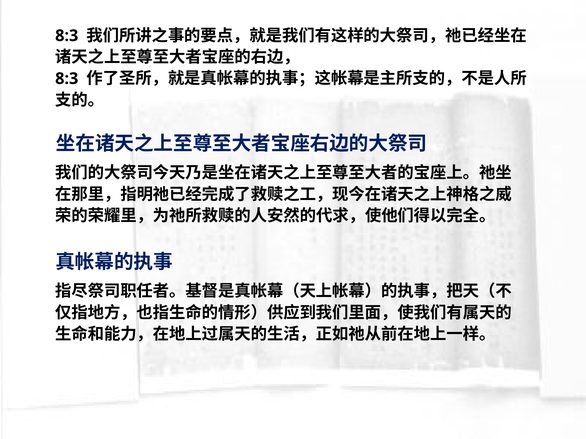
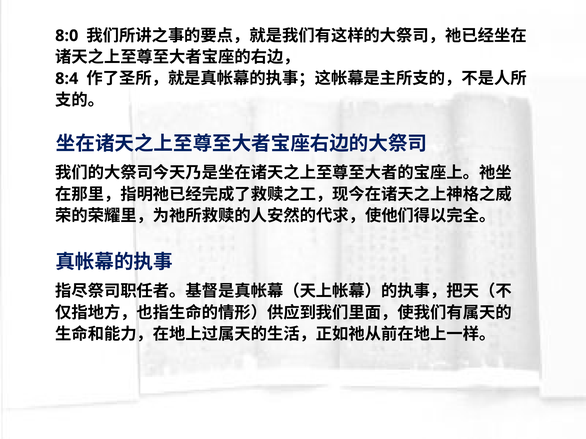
8:3 at (67, 36): 8:3 -> 8:0
8:3 at (67, 79): 8:3 -> 8:4
